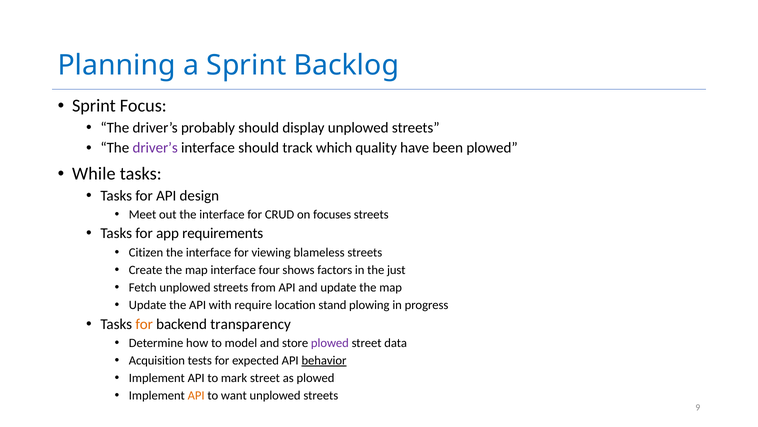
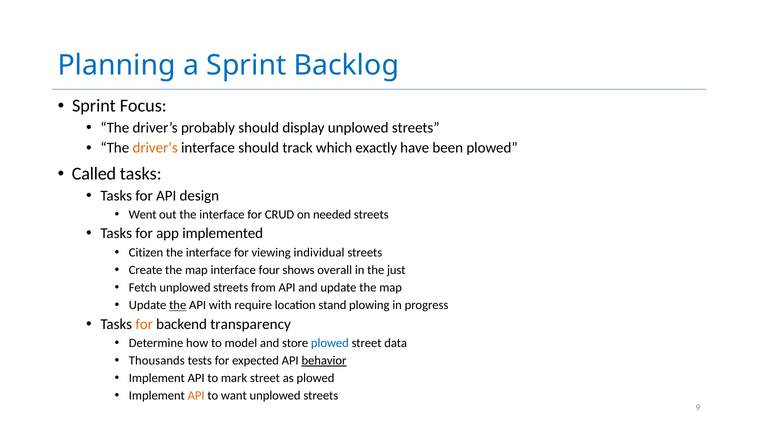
driver’s at (155, 148) colour: purple -> orange
quality: quality -> exactly
While: While -> Called
Meet: Meet -> Went
focuses: focuses -> needed
requirements: requirements -> implemented
blameless: blameless -> individual
factors: factors -> overall
the at (178, 305) underline: none -> present
plowed at (330, 342) colour: purple -> blue
Acquisition: Acquisition -> Thousands
